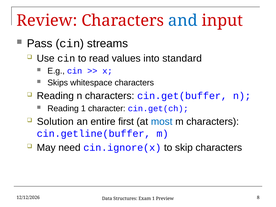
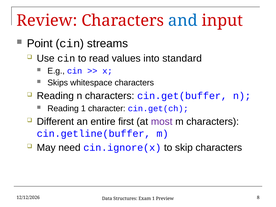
Pass: Pass -> Point
Solution: Solution -> Different
most colour: blue -> purple
